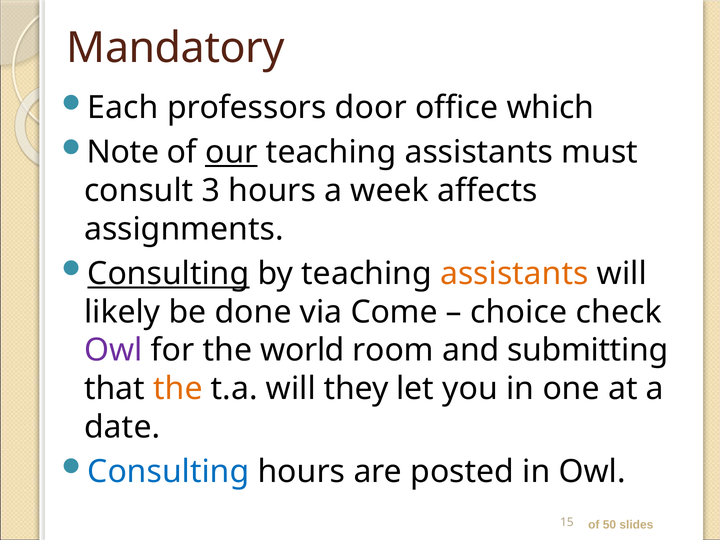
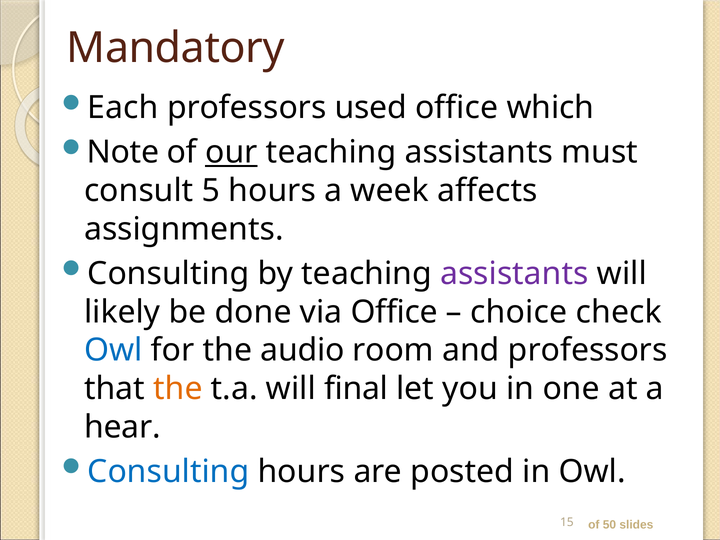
door: door -> used
3: 3 -> 5
Consulting at (168, 274) underline: present -> none
assistants at (514, 274) colour: orange -> purple
via Come: Come -> Office
Owl at (113, 350) colour: purple -> blue
world: world -> audio
and submitting: submitting -> professors
they: they -> final
date: date -> hear
